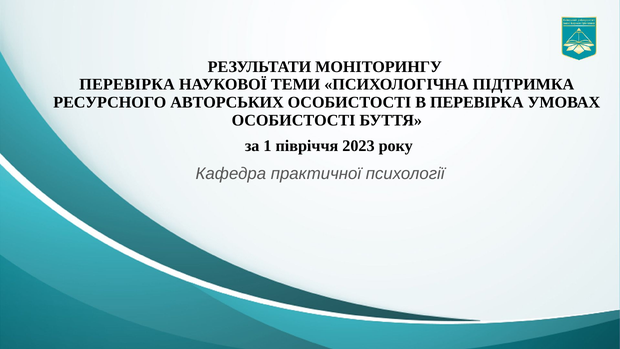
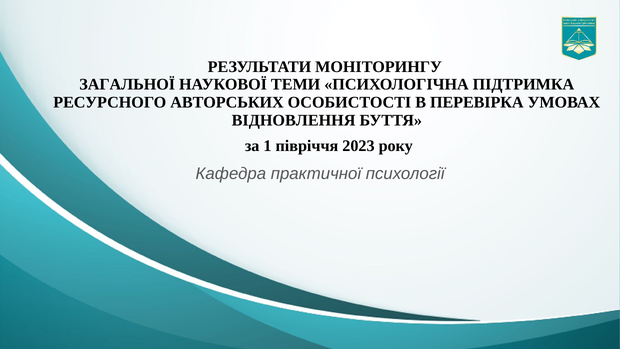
ПЕРЕВІРКА at (127, 84): ПЕРЕВІРКА -> ЗАГАЛЬНОЇ
ОСОБИСТОСТІ at (294, 120): ОСОБИСТОСТІ -> ВІДНОВЛЕННЯ
